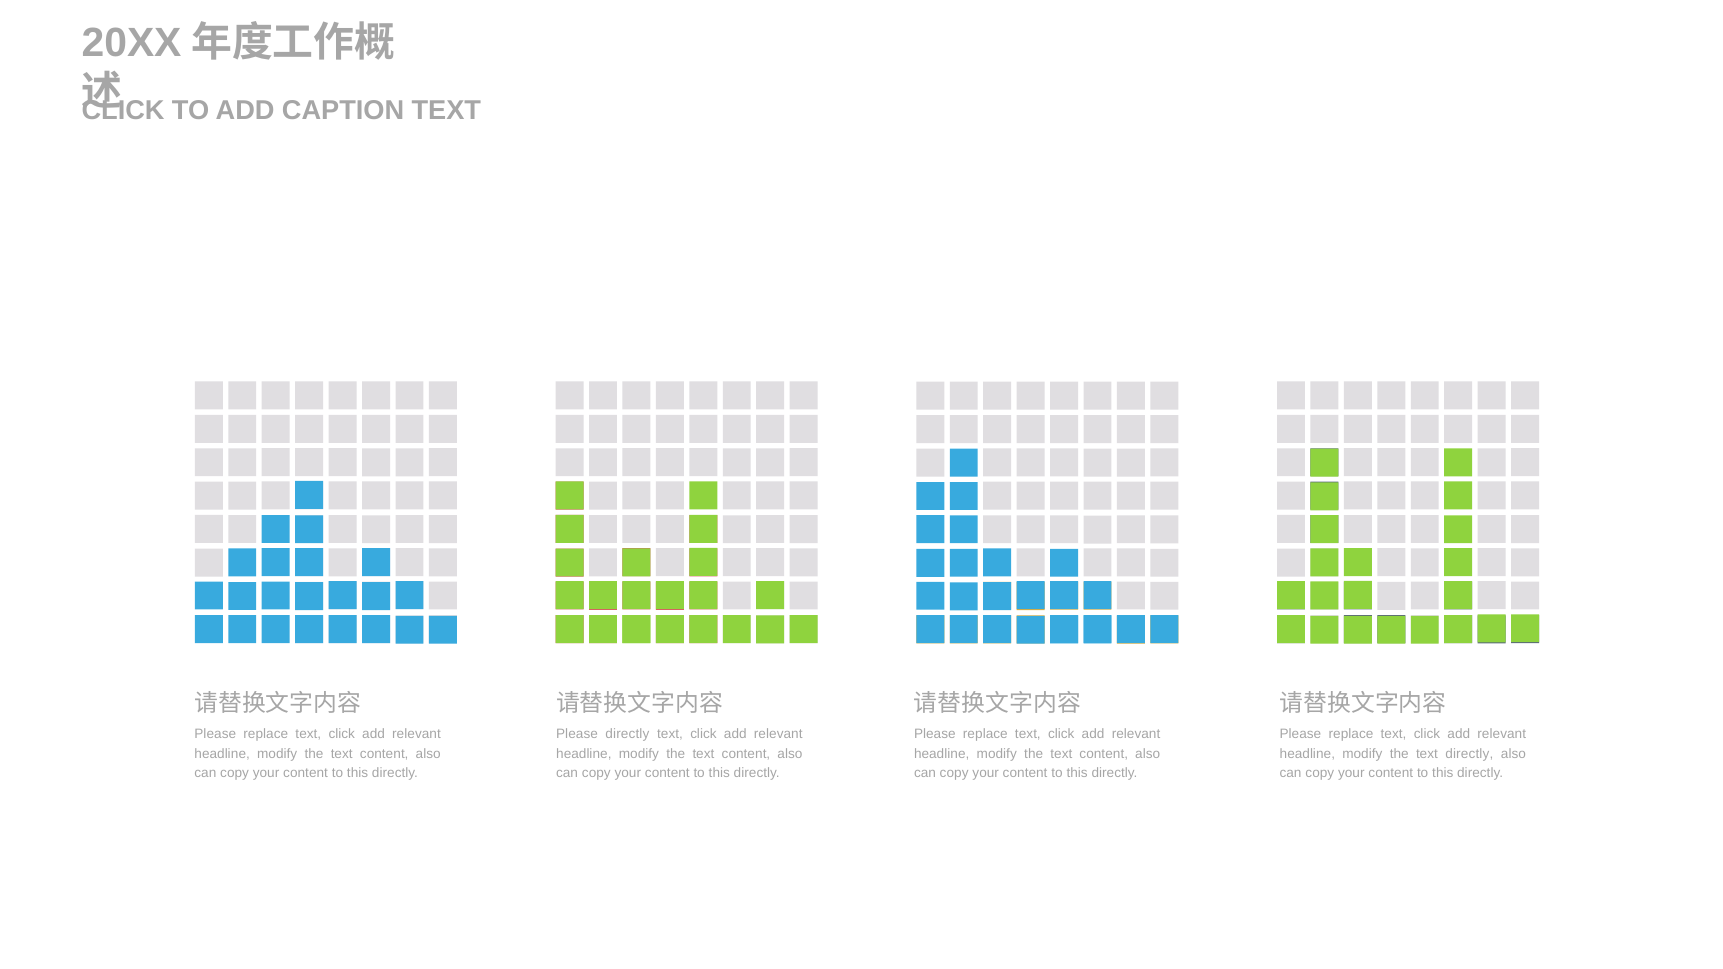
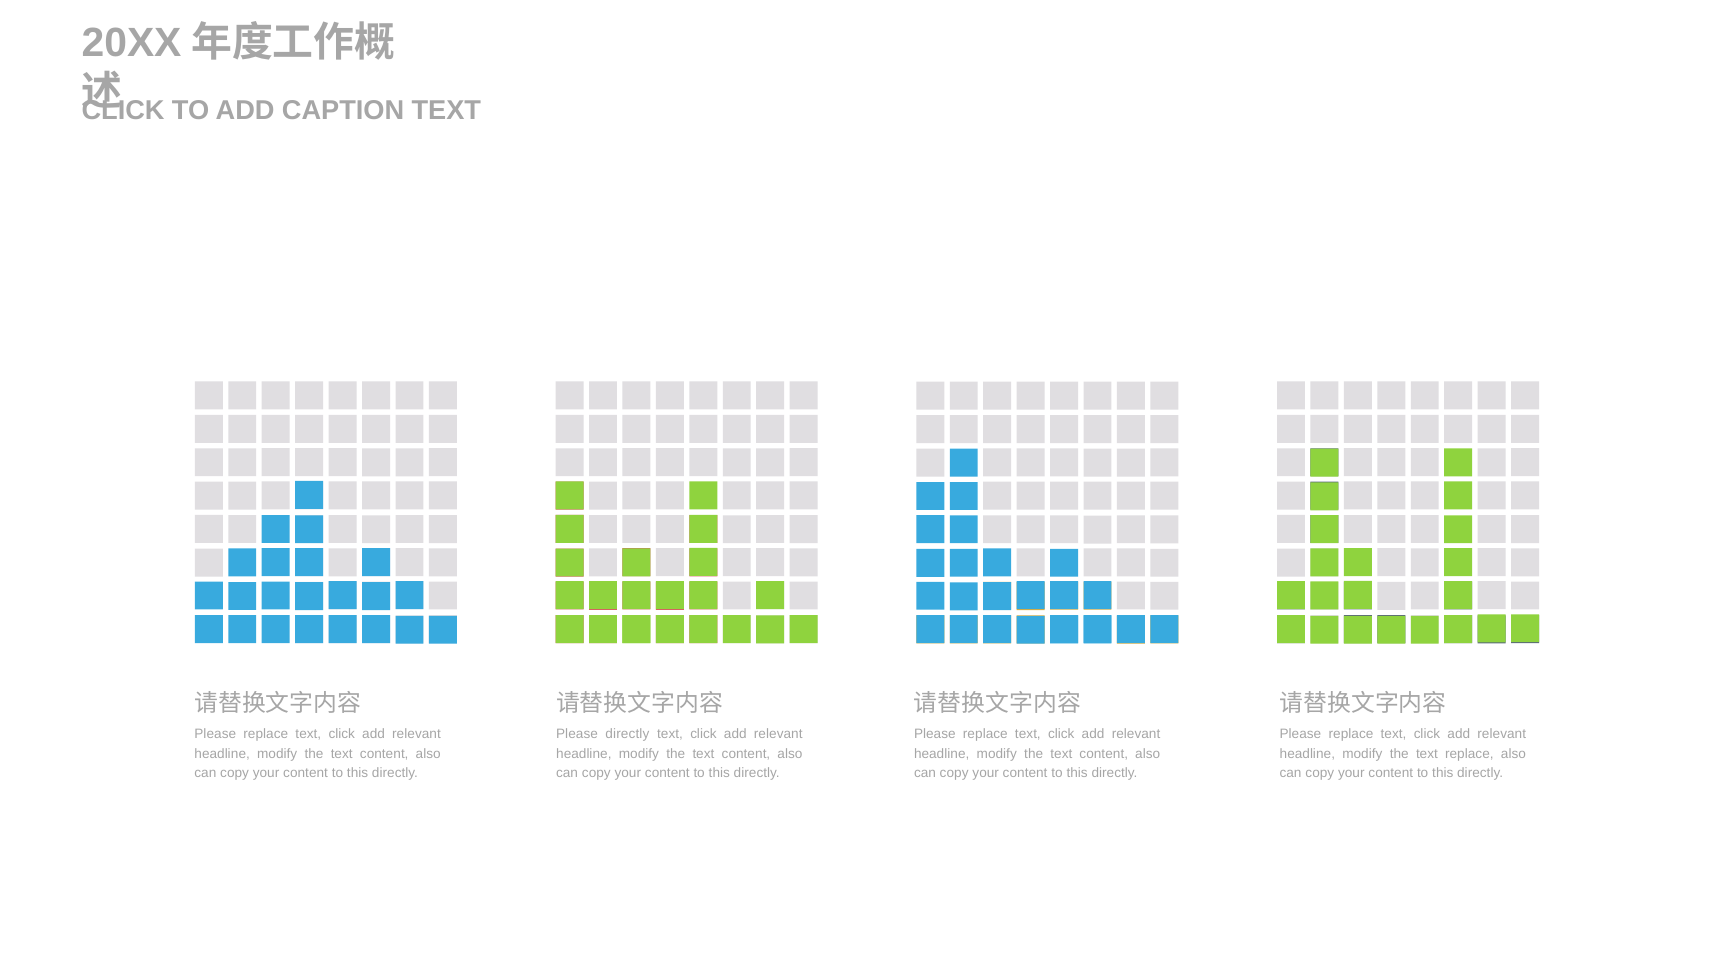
text directly: directly -> replace
